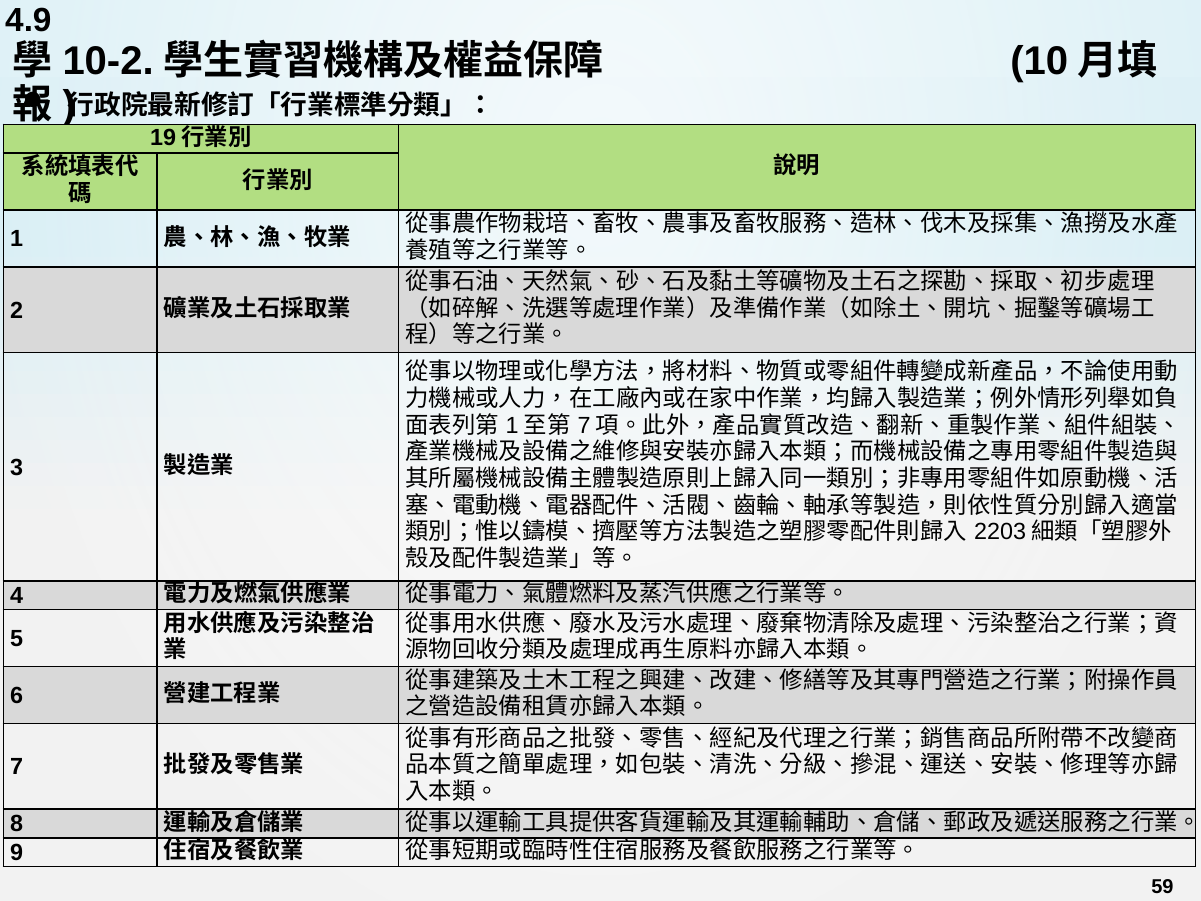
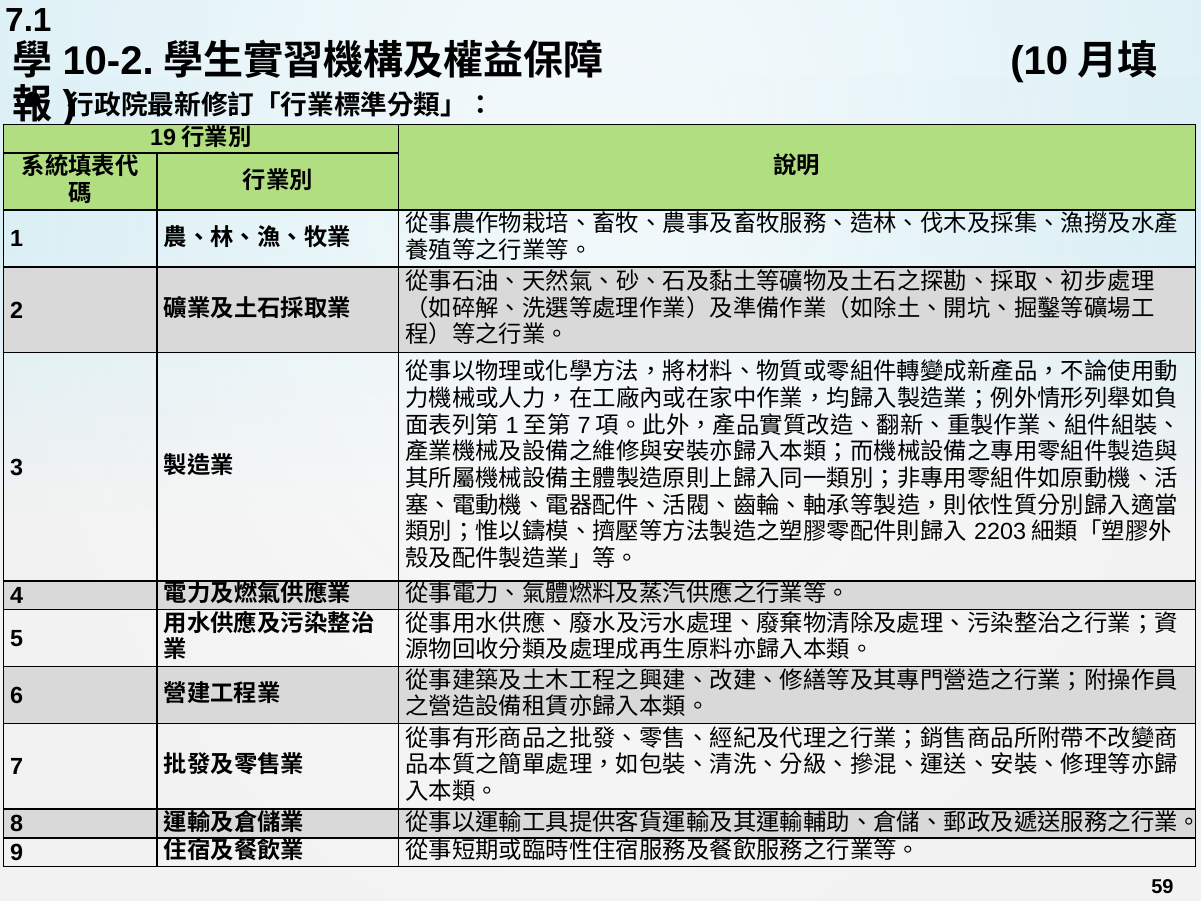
4.9: 4.9 -> 7.1
